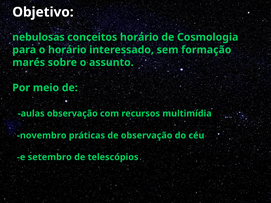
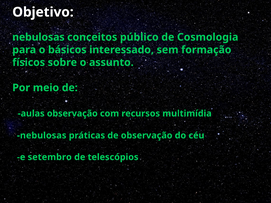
conceitos horário: horário -> público
o horário: horário -> básicos
marés: marés -> físicos
novembro at (42, 136): novembro -> nebulosas
